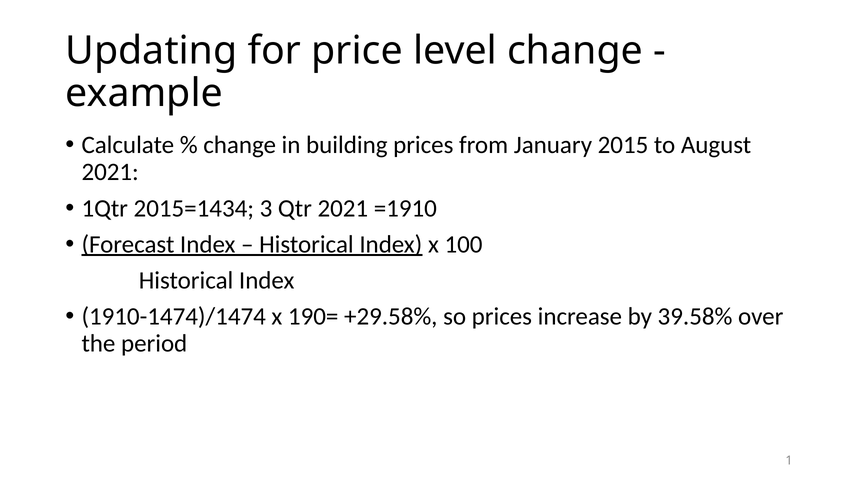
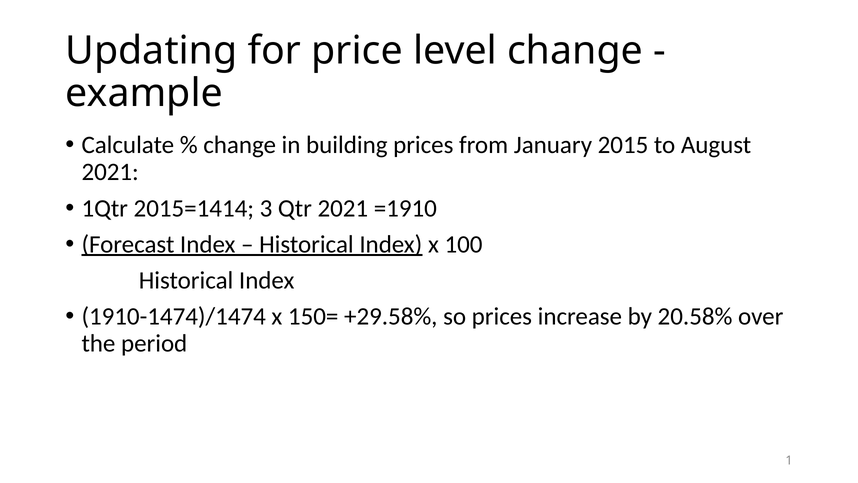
2015=1434: 2015=1434 -> 2015=1414
190=: 190= -> 150=
39.58%: 39.58% -> 20.58%
